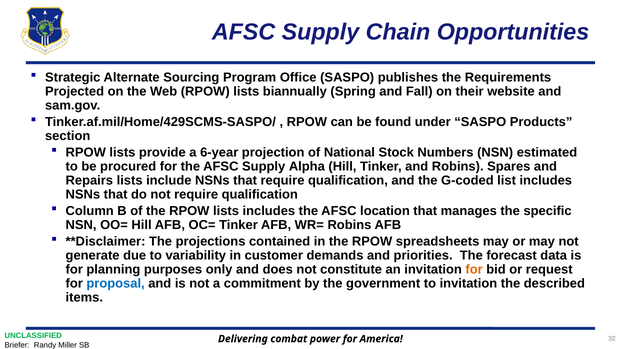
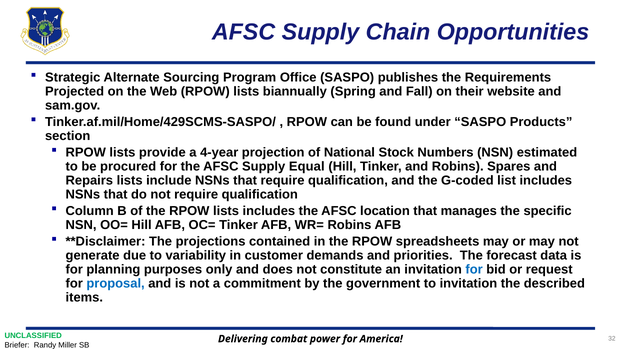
6-year: 6-year -> 4-year
Alpha: Alpha -> Equal
for at (474, 270) colour: orange -> blue
